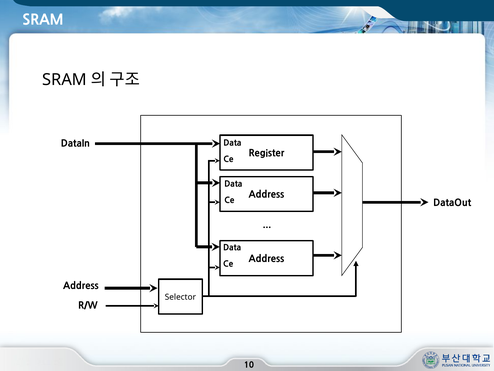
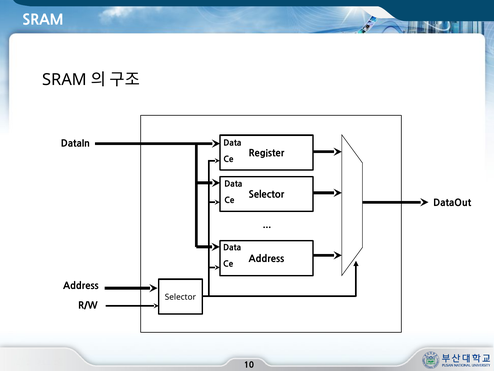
Address at (266, 194): Address -> Selector
